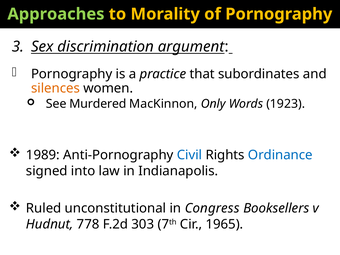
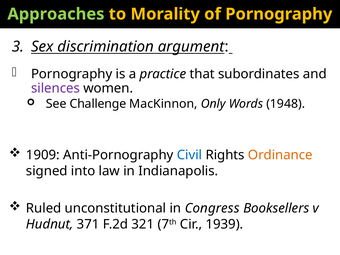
silences colour: orange -> purple
Murdered: Murdered -> Challenge
1923: 1923 -> 1948
1989: 1989 -> 1909
Ordinance colour: blue -> orange
778: 778 -> 371
303: 303 -> 321
1965: 1965 -> 1939
